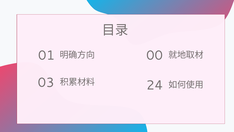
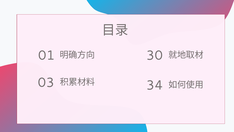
00: 00 -> 30
24: 24 -> 34
